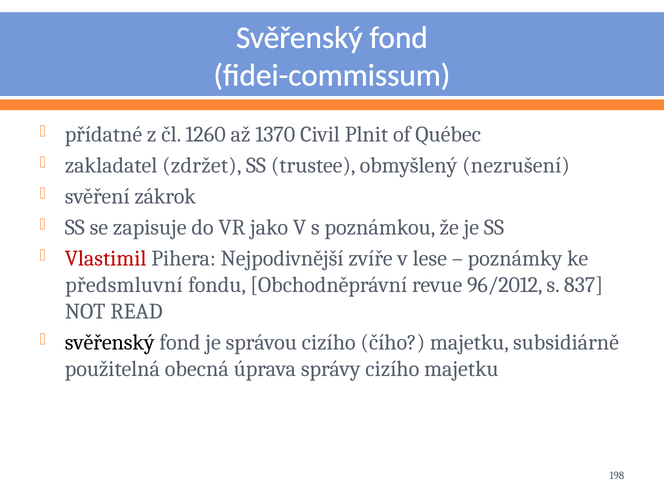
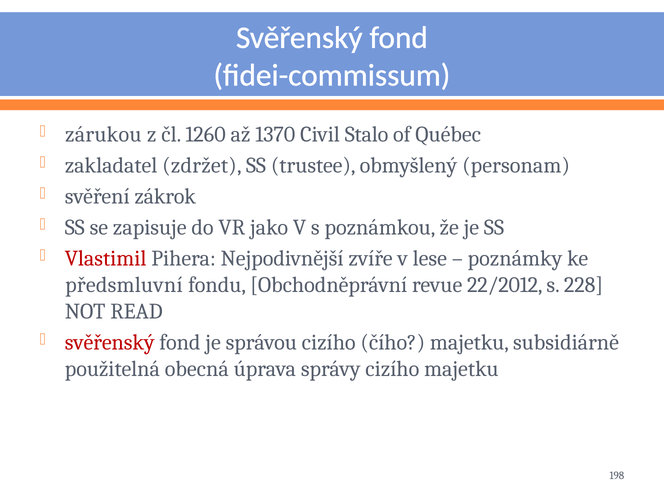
přídatné: přídatné -> zárukou
Plnit: Plnit -> Stalo
nezrušení: nezrušení -> personam
96/2012: 96/2012 -> 22/2012
837: 837 -> 228
svěřenský at (110, 342) colour: black -> red
